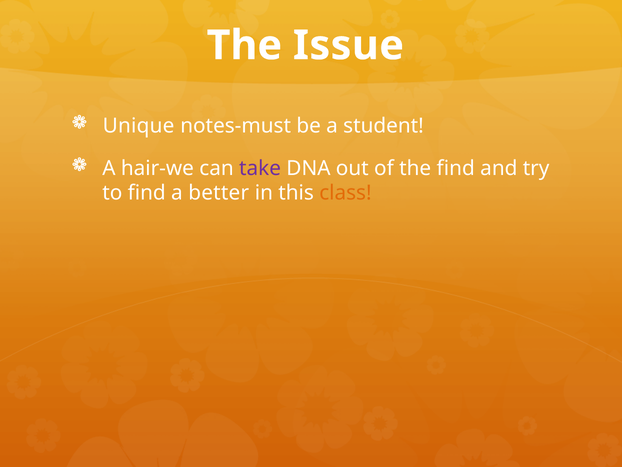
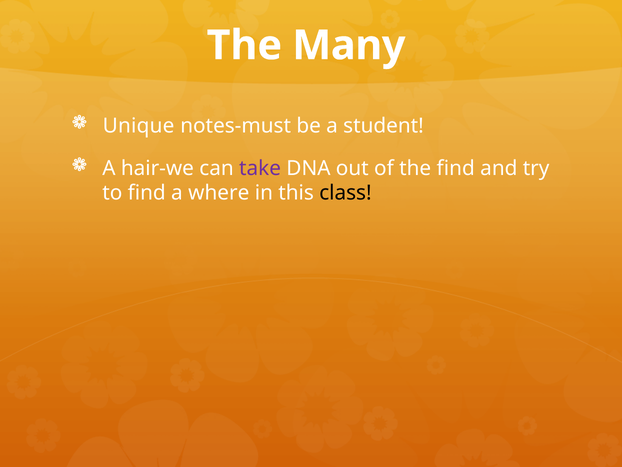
Issue: Issue -> Many
better: better -> where
class colour: orange -> black
